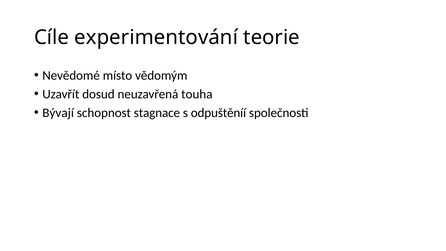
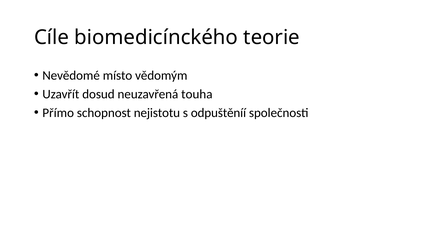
experimentování: experimentování -> biomedicínckého
Bývají: Bývají -> Přímo
stagnace: stagnace -> nejistotu
